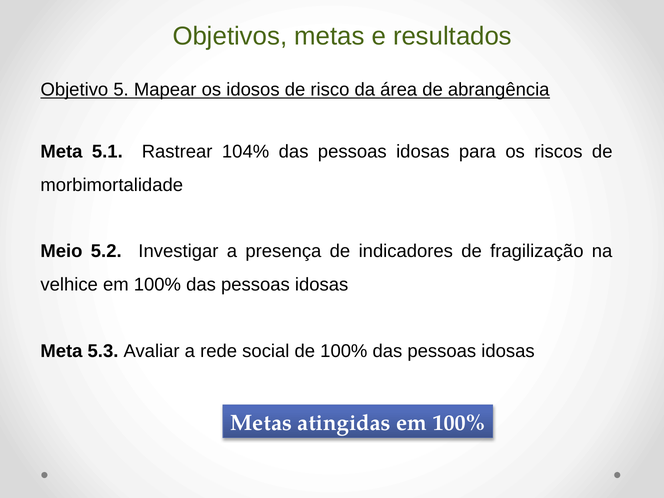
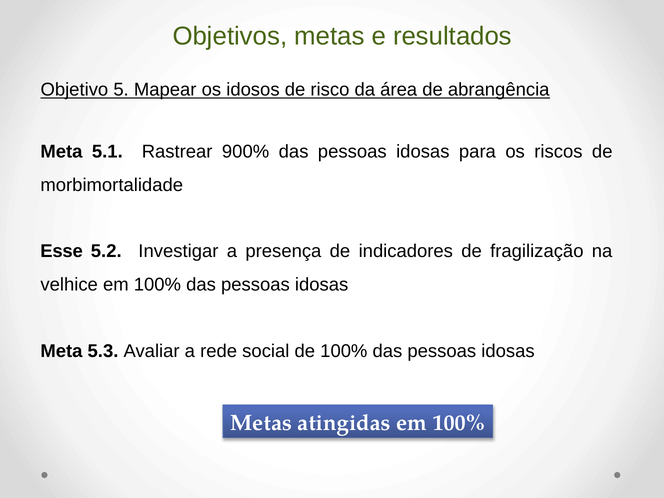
104%: 104% -> 900%
Meio: Meio -> Esse
